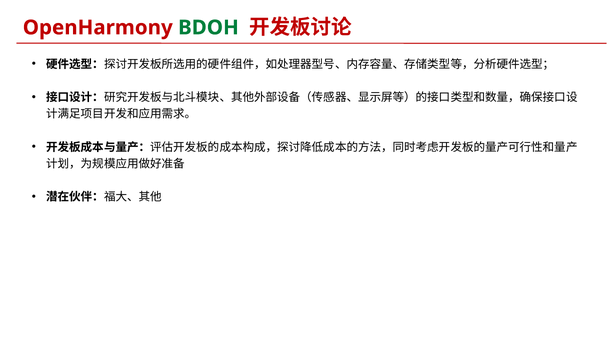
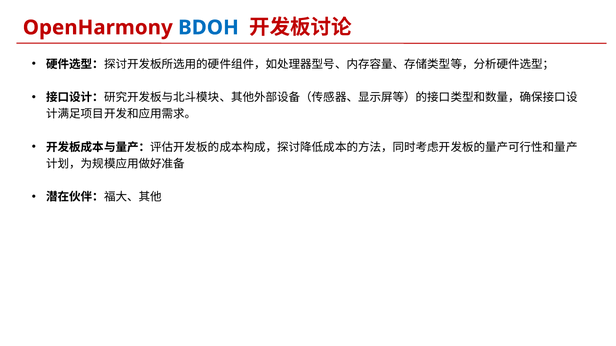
BDOH colour: green -> blue
